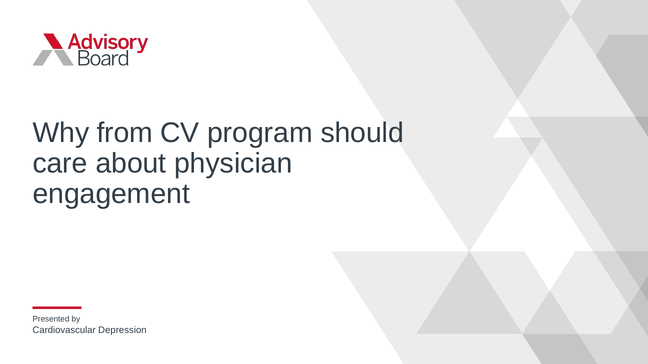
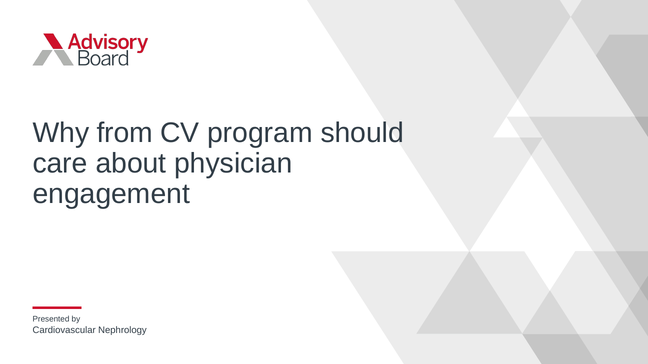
Depression: Depression -> Nephrology
